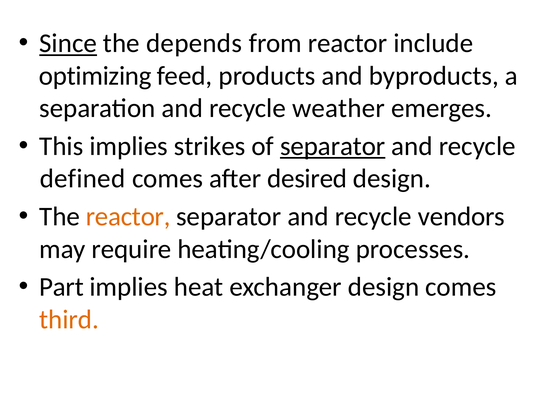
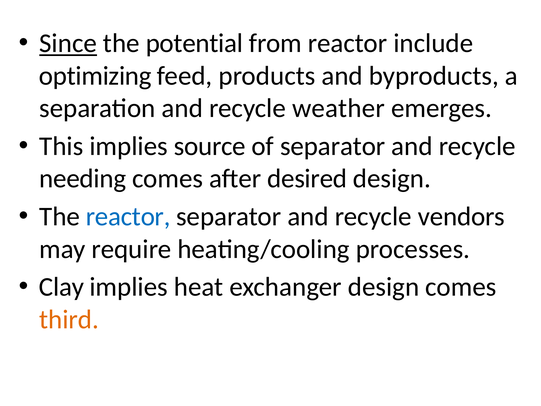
depends: depends -> potential
strikes: strikes -> source
separator at (333, 146) underline: present -> none
defined: defined -> needing
reactor at (128, 216) colour: orange -> blue
Part: Part -> Clay
